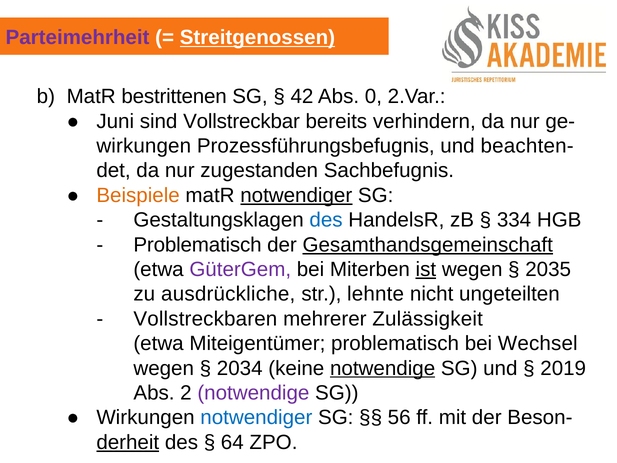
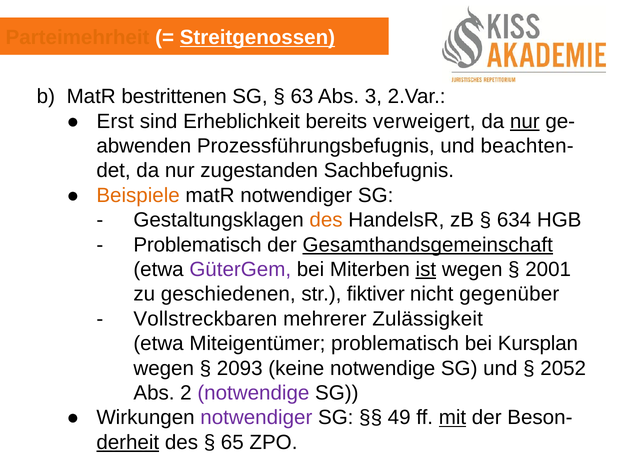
Parteimehrheit colour: purple -> orange
42: 42 -> 63
0: 0 -> 3
Juni: Juni -> Erst
Vollstreckbar: Vollstreckbar -> Erheblichkeit
verhindern: verhindern -> verweigert
nur at (525, 121) underline: none -> present
wirkungen at (144, 146): wirkungen -> abwenden
notwendiger at (296, 195) underline: present -> none
des at (326, 220) colour: blue -> orange
334: 334 -> 634
2035: 2035 -> 2001
ausdrückliche: ausdrückliche -> geschiedenen
lehnte: lehnte -> fiktiver
ungeteilten: ungeteilten -> gegenüber
Wechsel: Wechsel -> Kursplan
2034: 2034 -> 2093
notwendige at (383, 368) underline: present -> none
2019: 2019 -> 2052
notwendiger at (256, 417) colour: blue -> purple
56: 56 -> 49
mit underline: none -> present
64: 64 -> 65
